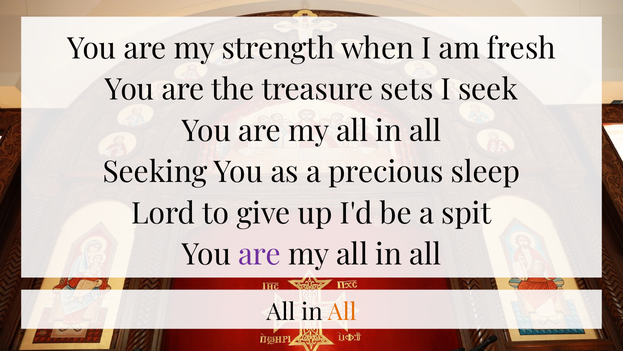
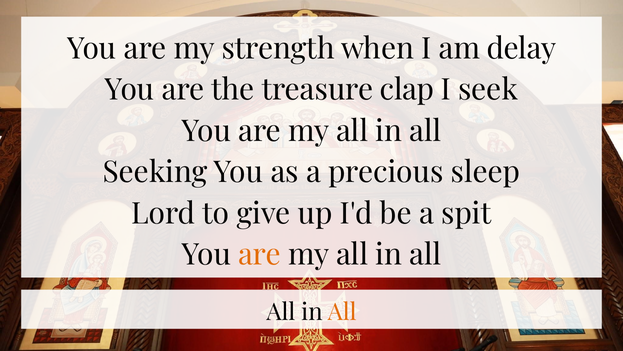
fresh: fresh -> delay
sets: sets -> clap
are at (260, 255) colour: purple -> orange
